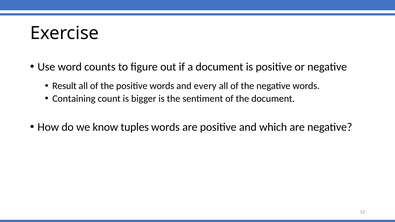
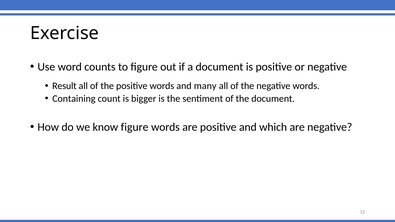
every: every -> many
know tuples: tuples -> figure
